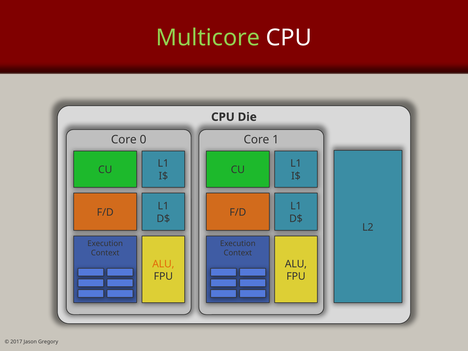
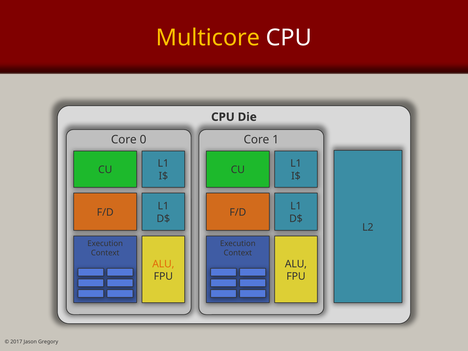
Multicore colour: light green -> yellow
